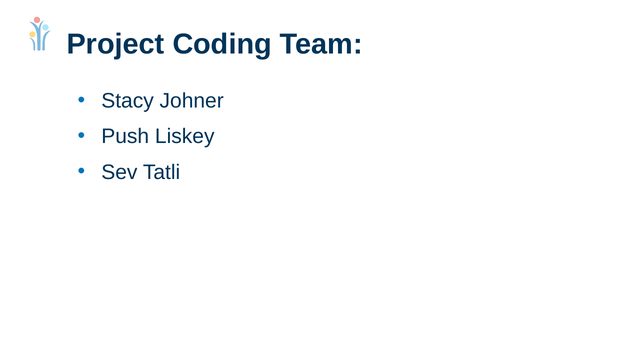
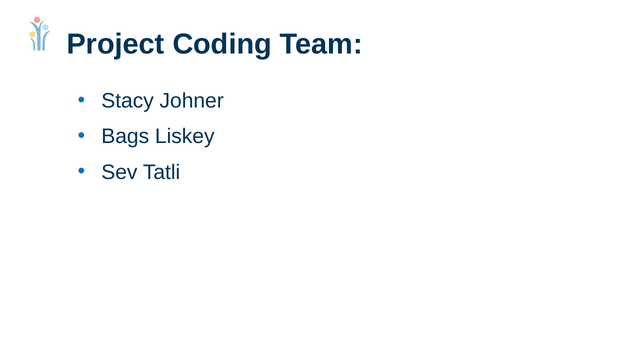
Push: Push -> Bags
